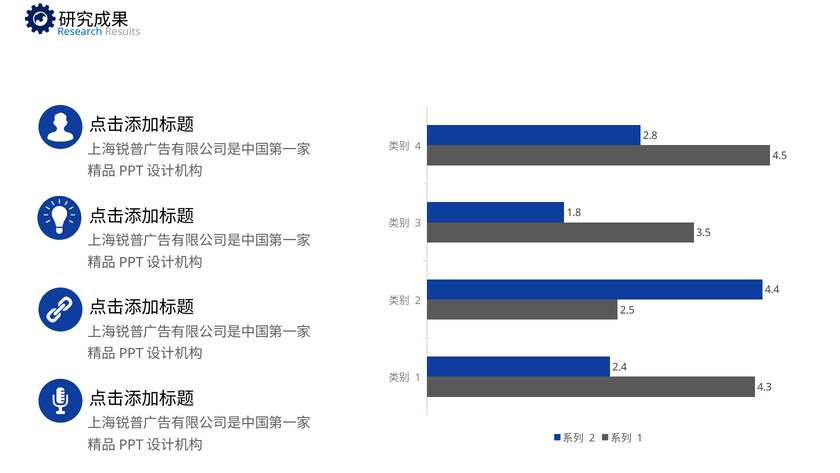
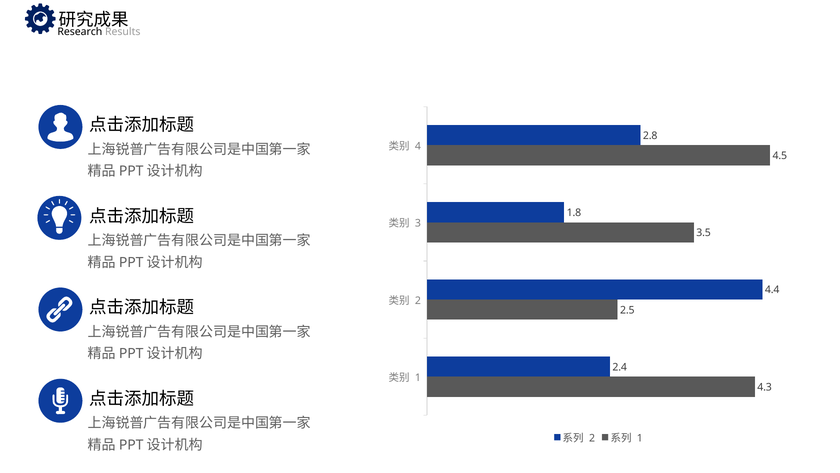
Research colour: blue -> black
